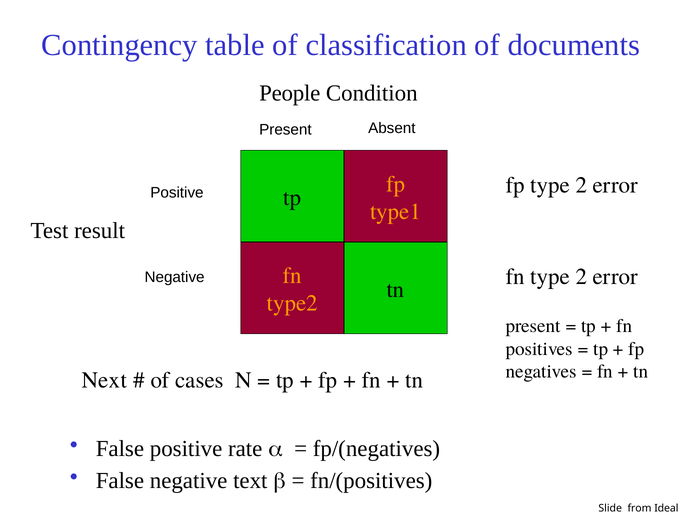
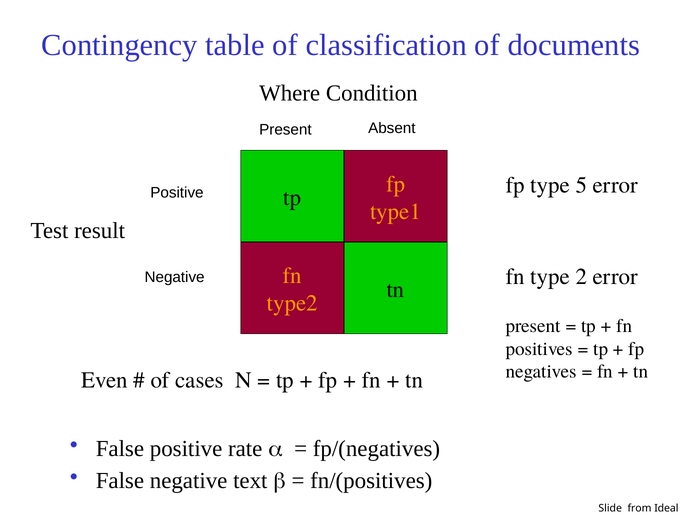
People: People -> Where
fp type 2: 2 -> 5
Next: Next -> Even
